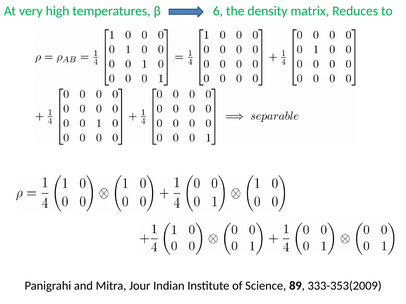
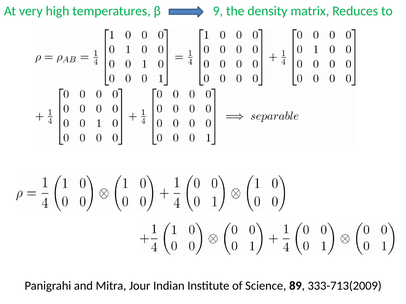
6: 6 -> 9
333-353(2009: 333-353(2009 -> 333-713(2009
